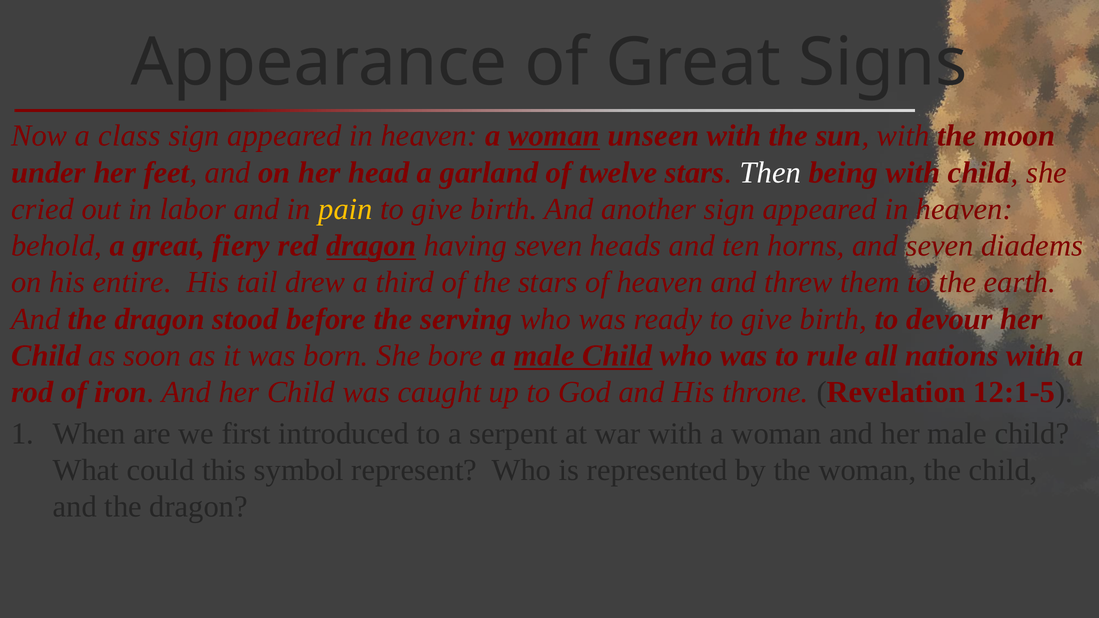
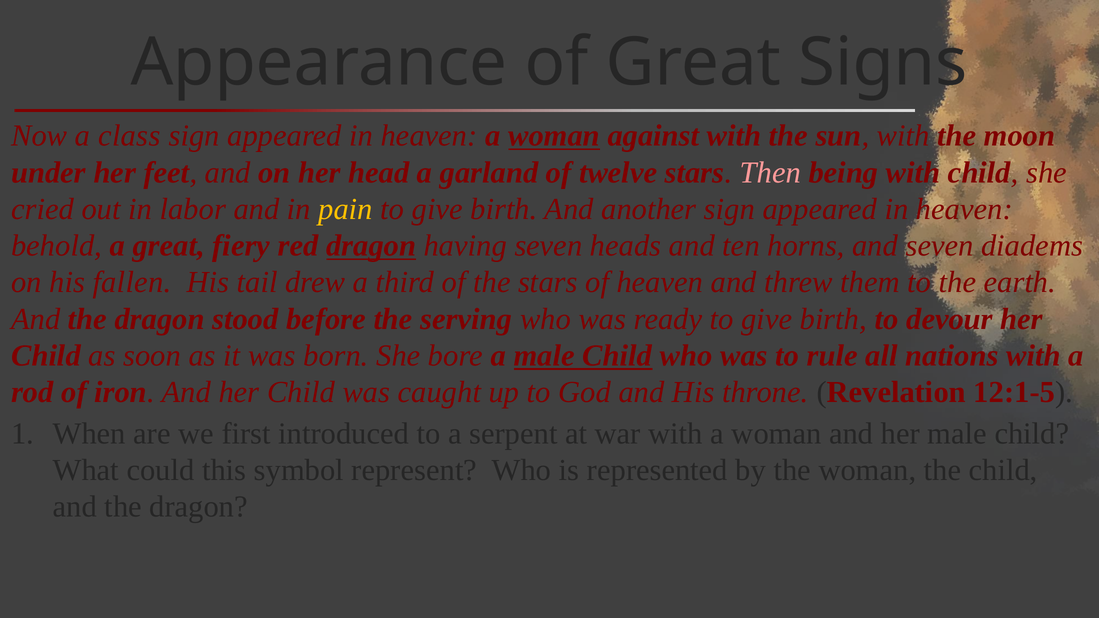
unseen: unseen -> against
Then colour: white -> pink
entire: entire -> fallen
